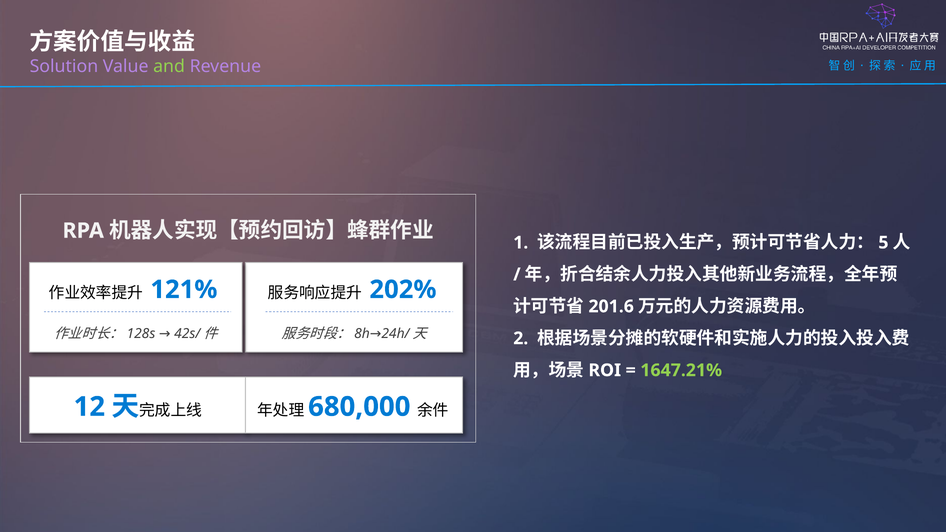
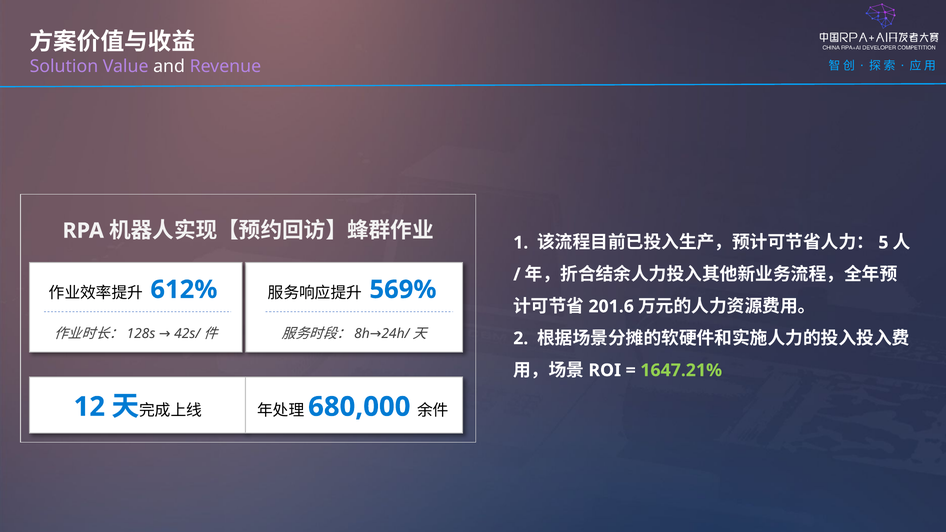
and colour: light green -> white
121%: 121% -> 612%
202%: 202% -> 569%
